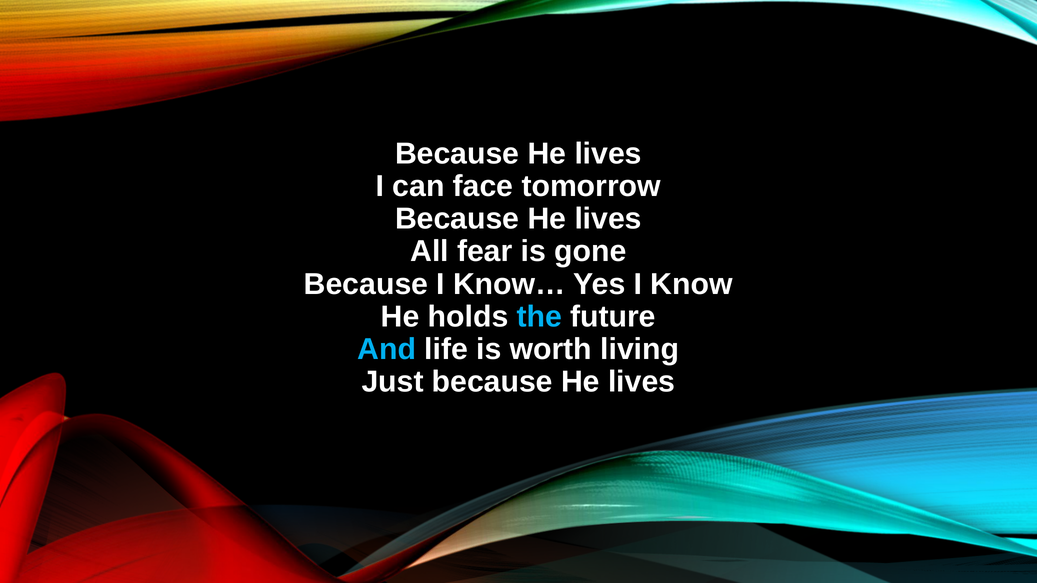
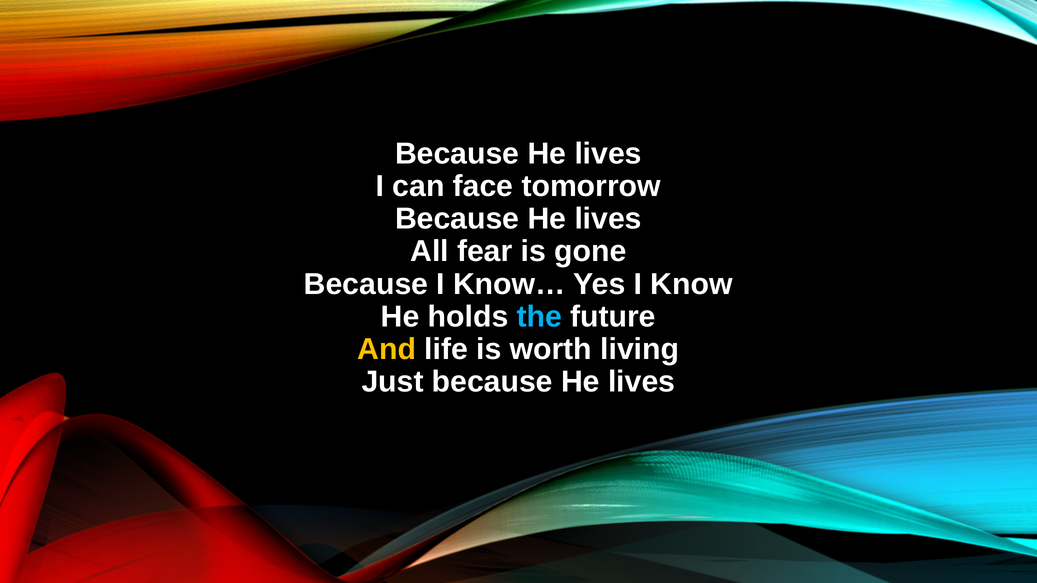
And colour: light blue -> yellow
